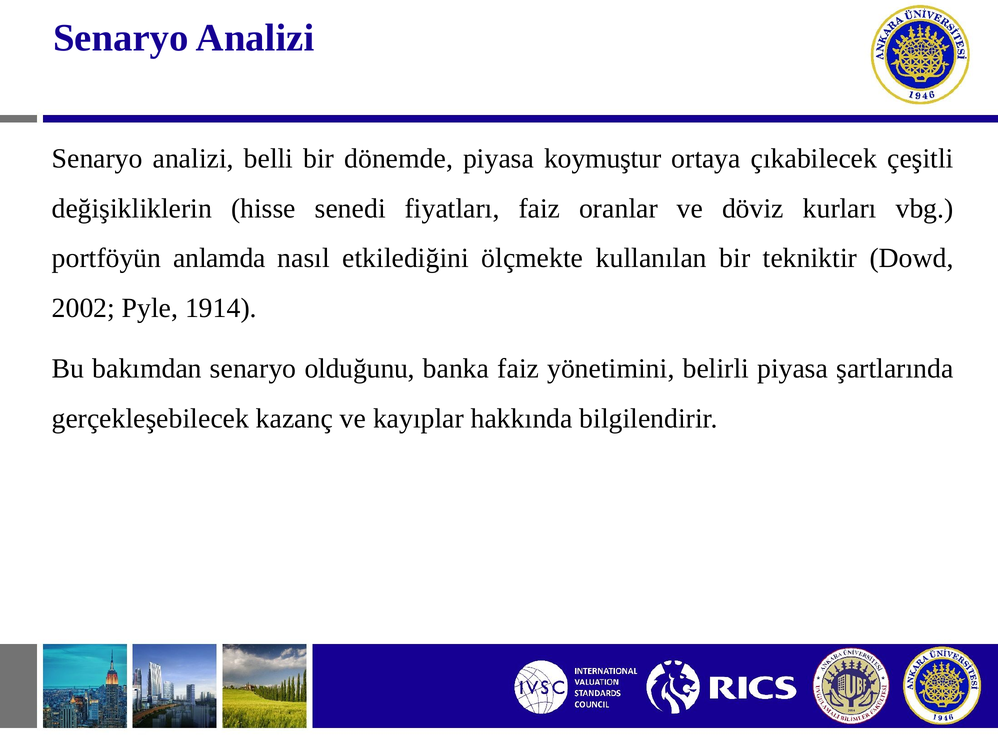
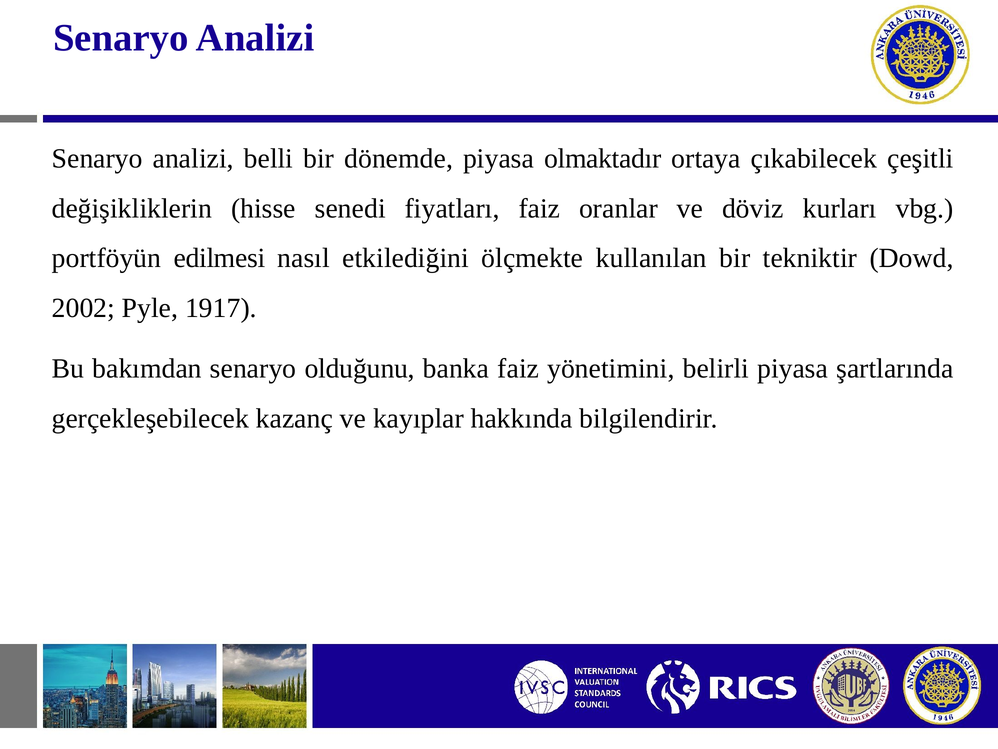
koymuştur: koymuştur -> olmaktadır
anlamda: anlamda -> edilmesi
1914: 1914 -> 1917
